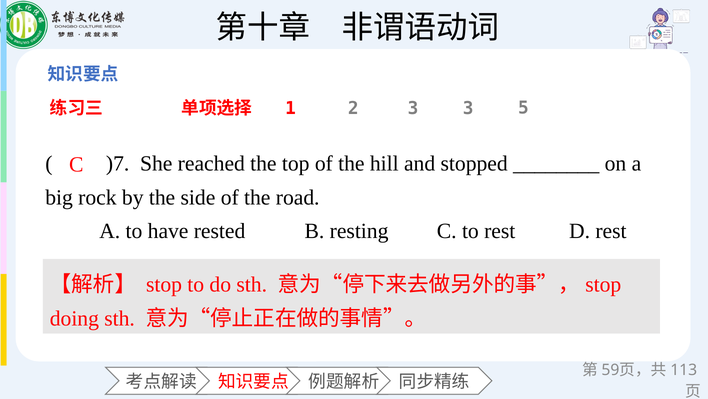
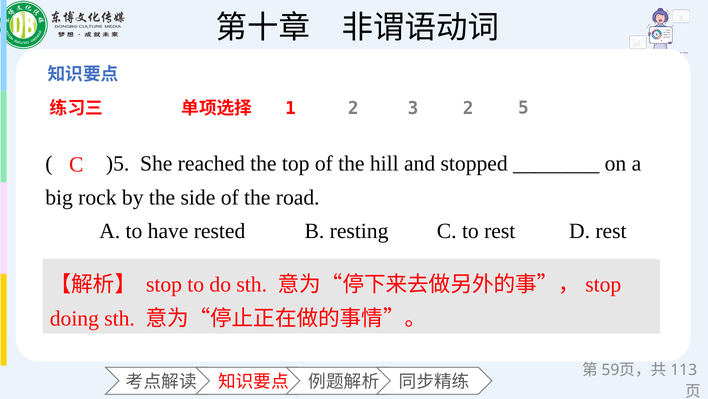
3 3: 3 -> 2
)7: )7 -> )5
